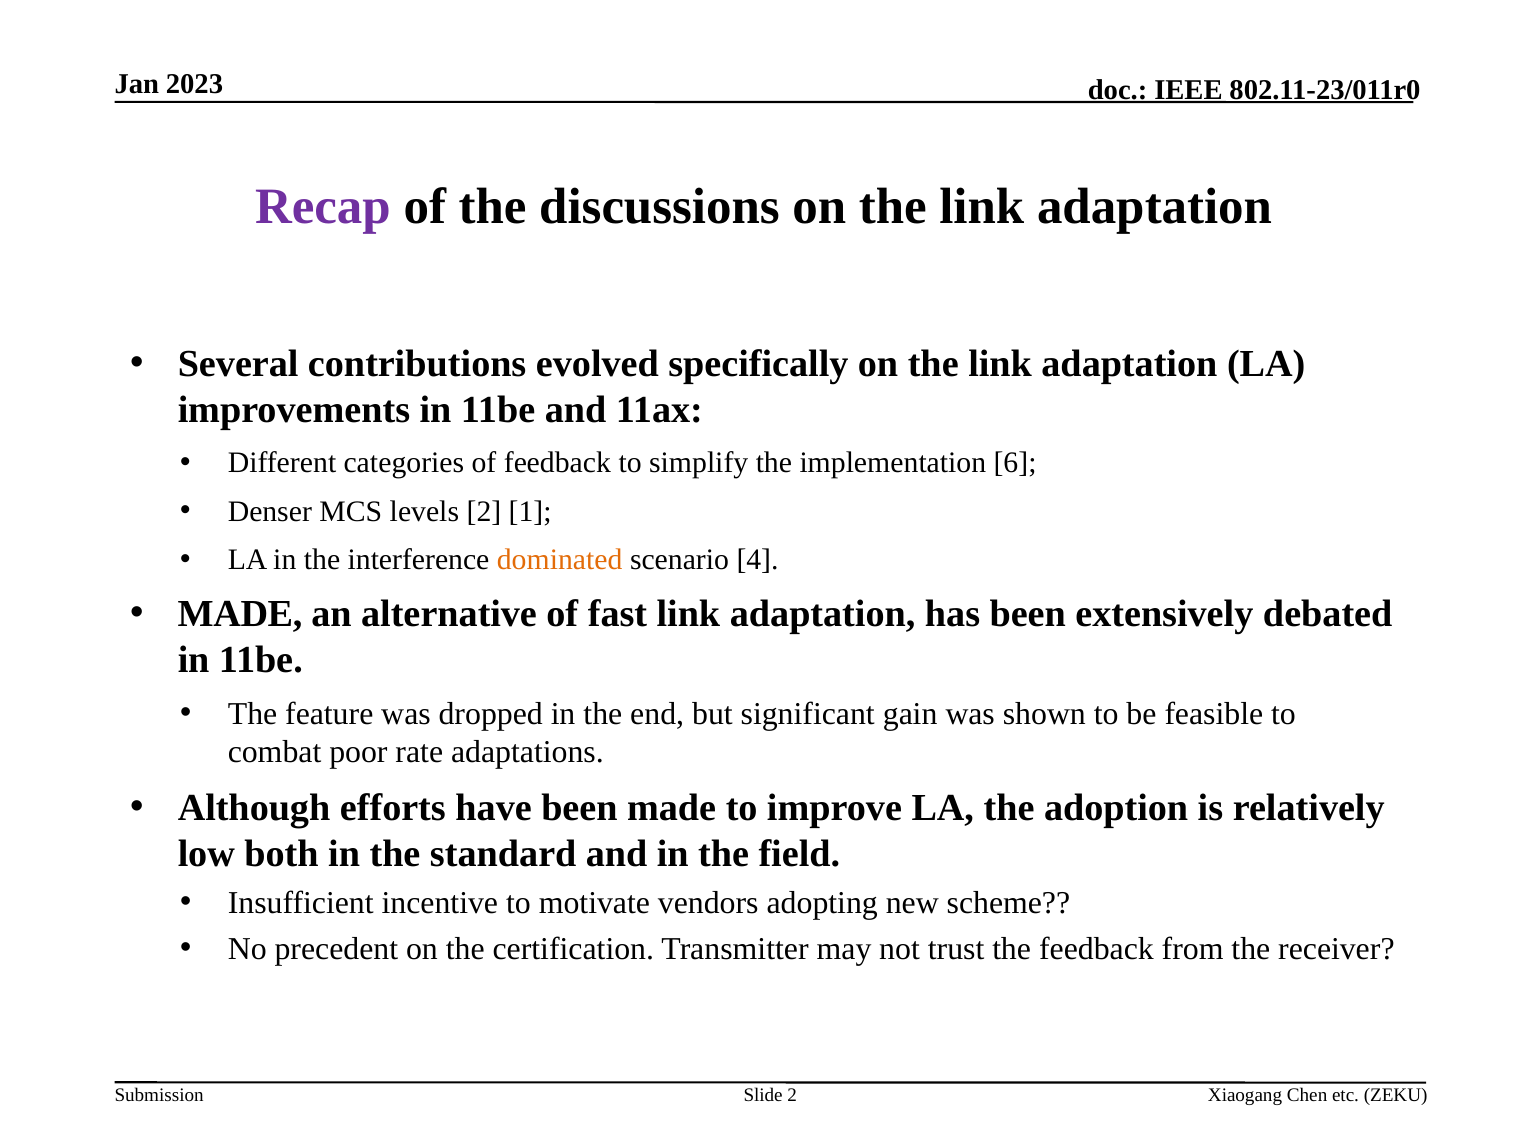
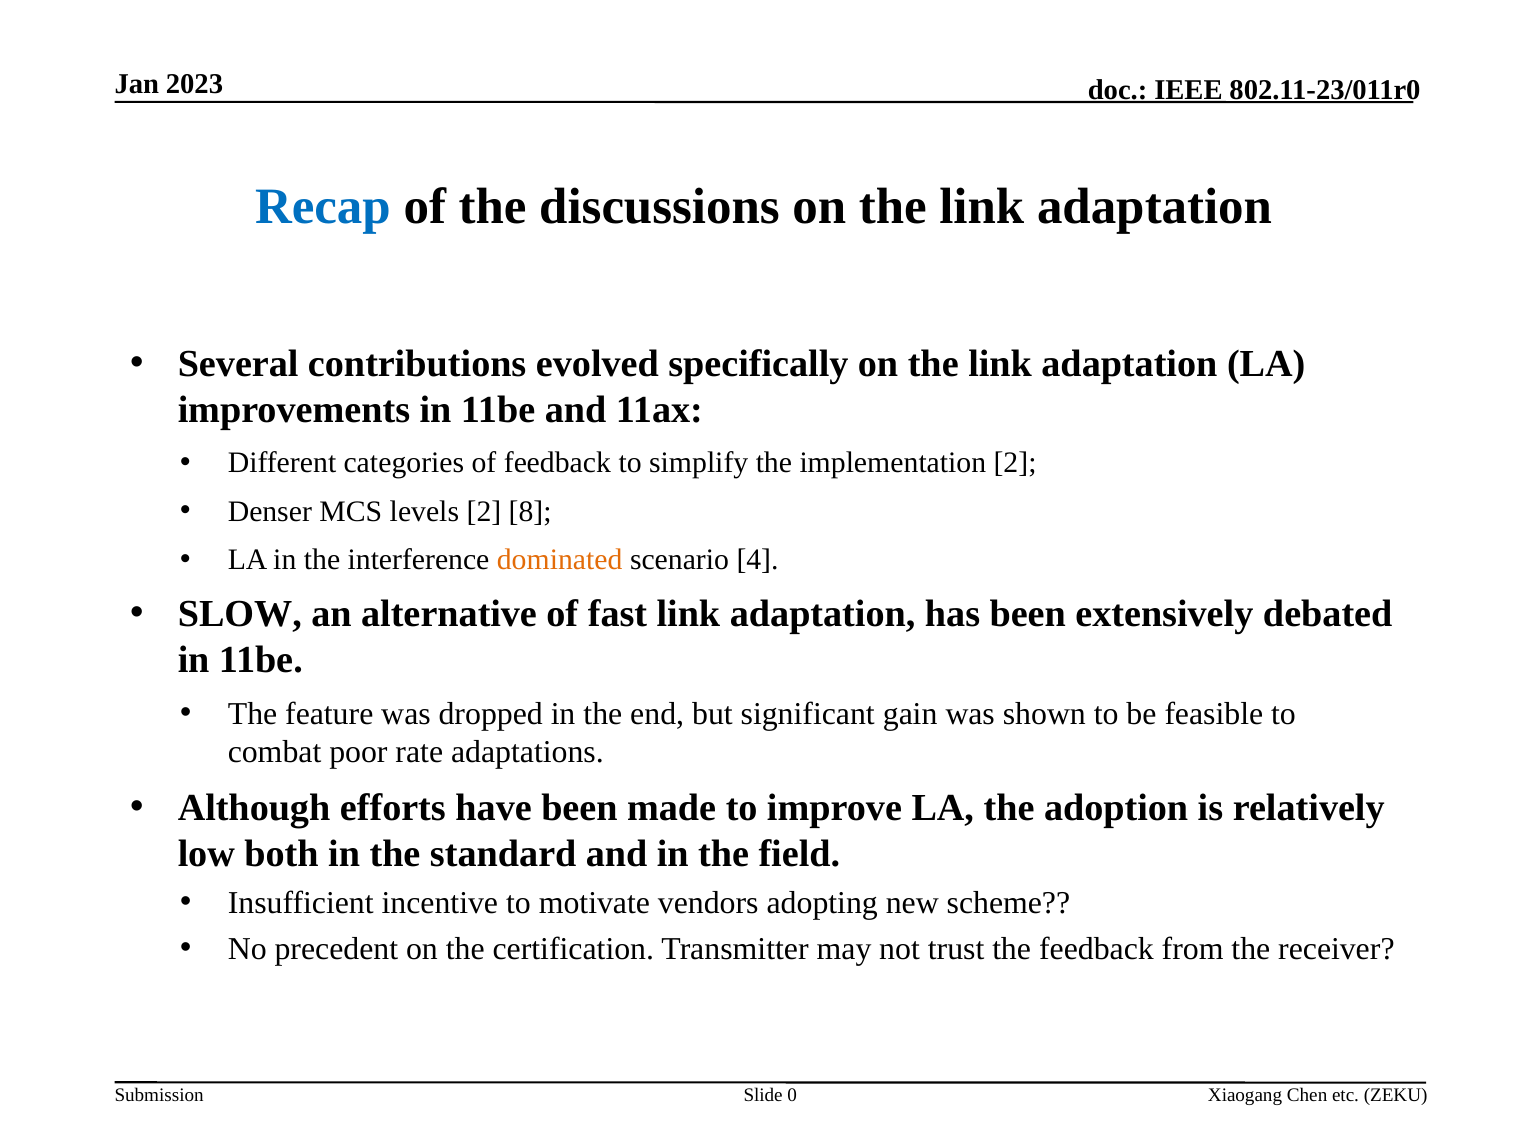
Recap colour: purple -> blue
implementation 6: 6 -> 2
1: 1 -> 8
MADE at (240, 614): MADE -> SLOW
Slide 2: 2 -> 0
